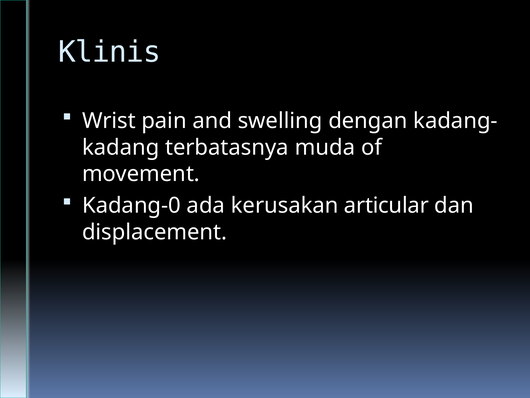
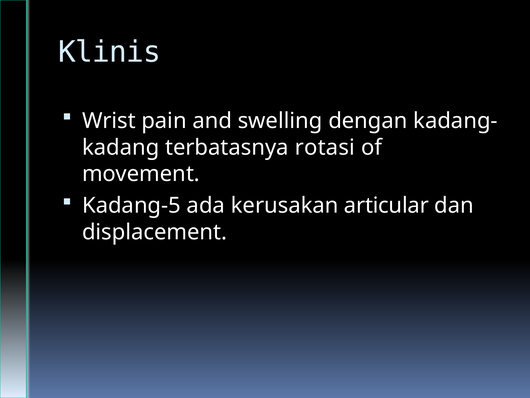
muda: muda -> rotasi
Kadang-0: Kadang-0 -> Kadang-5
